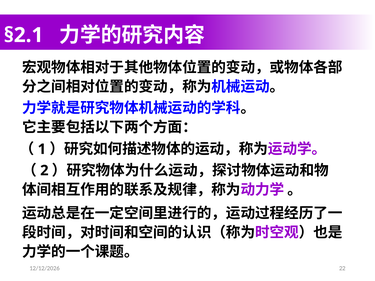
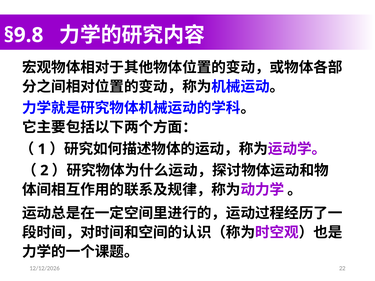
§2.1: §2.1 -> §9.8
